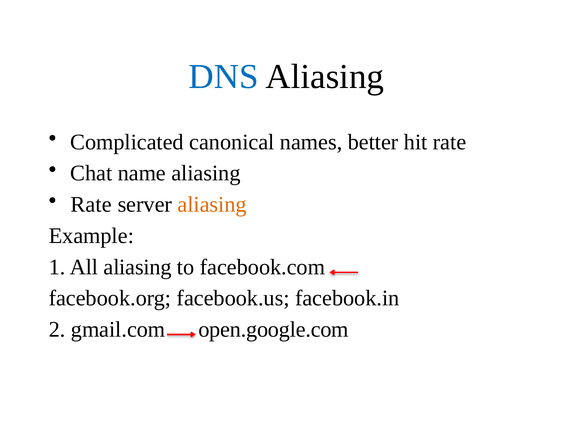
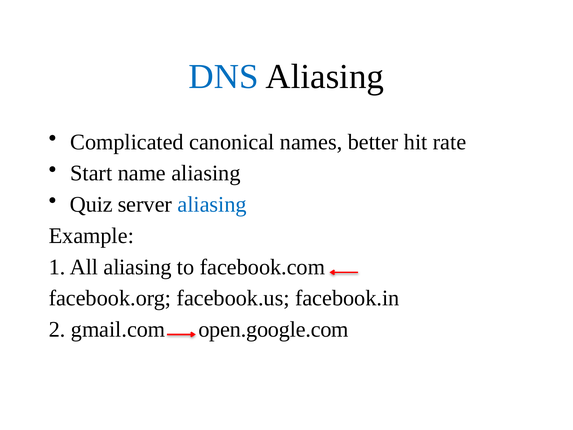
Chat: Chat -> Start
Rate at (91, 204): Rate -> Quiz
aliasing at (212, 204) colour: orange -> blue
